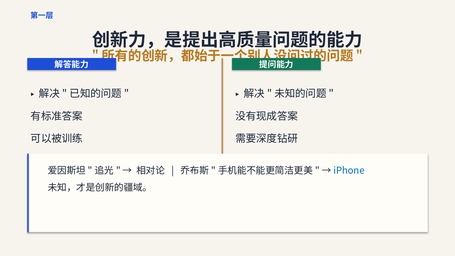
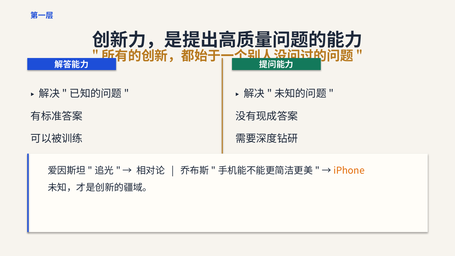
iPhone colour: blue -> orange
